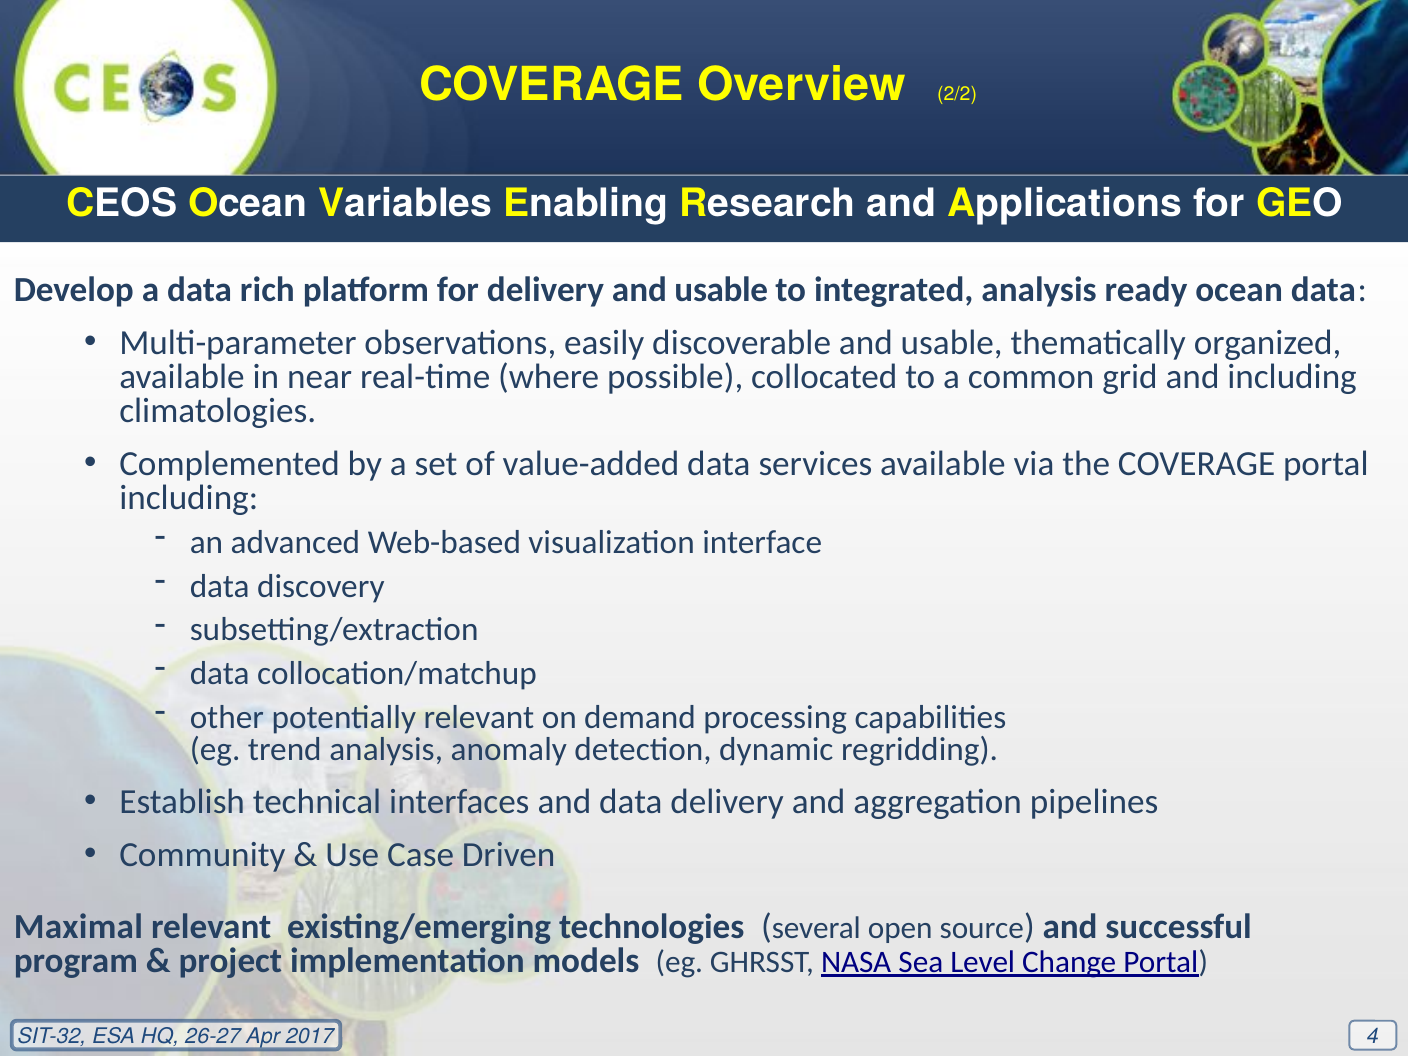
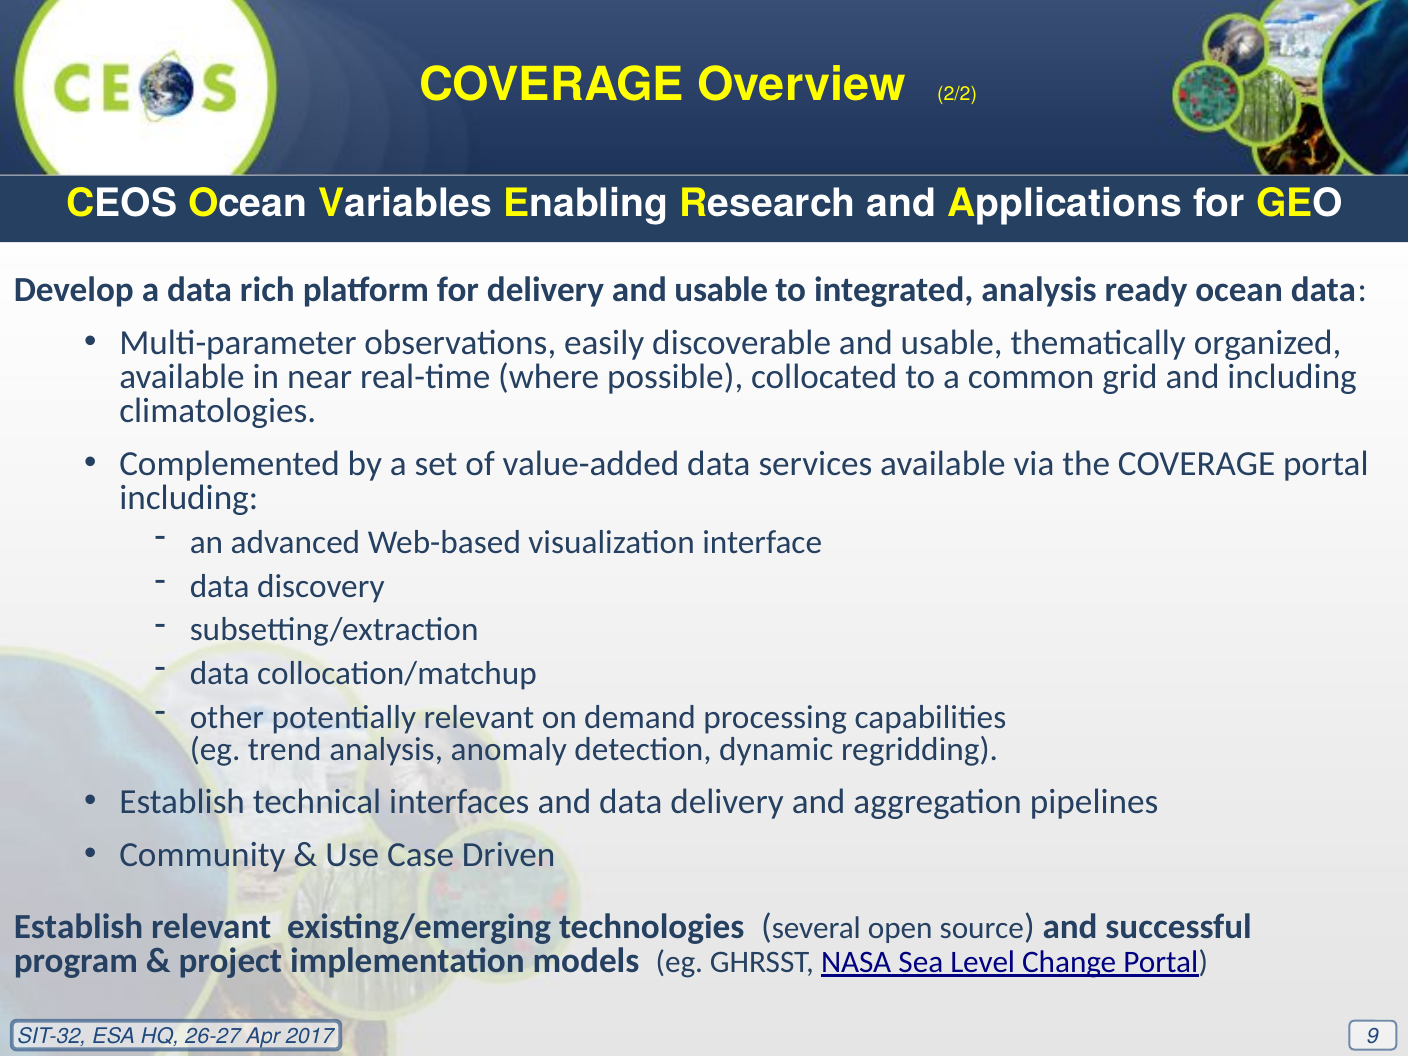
Maximal at (78, 927): Maximal -> Establish
4: 4 -> 9
